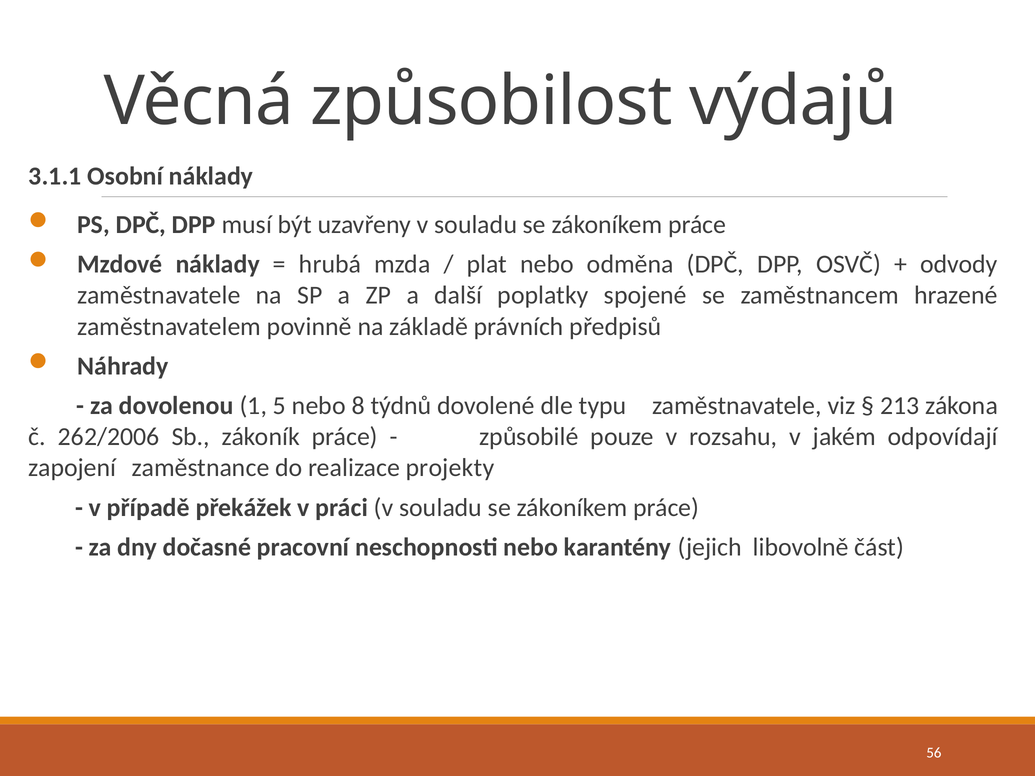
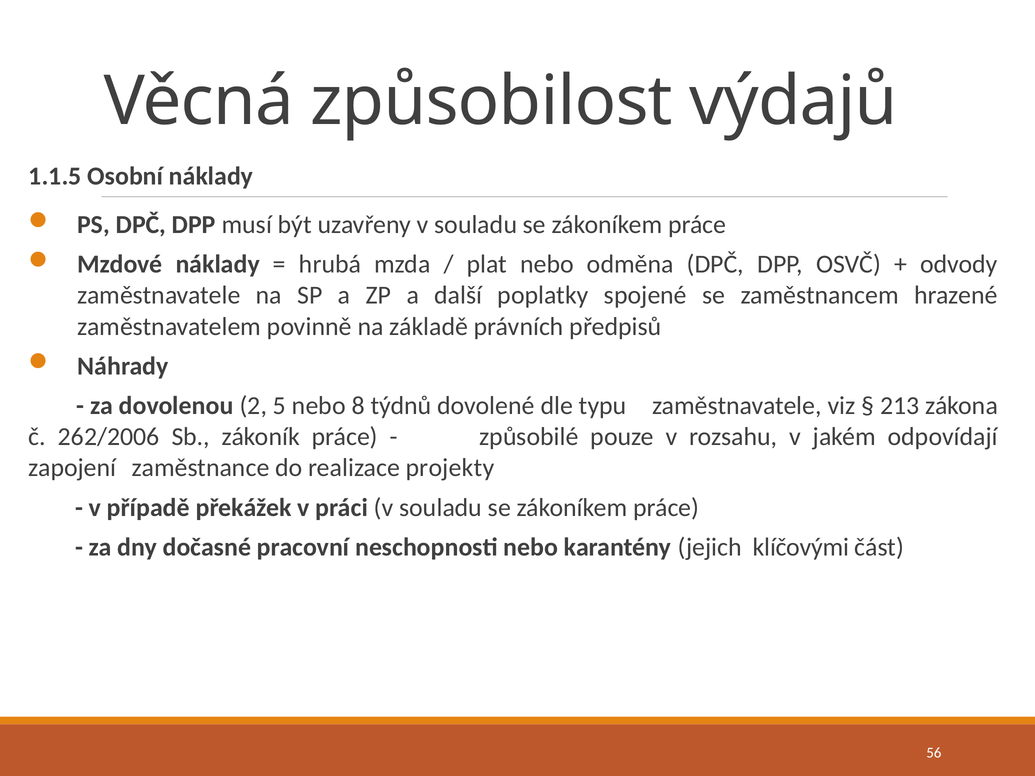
3.1.1: 3.1.1 -> 1.1.5
1: 1 -> 2
libovolně: libovolně -> klíčovými
